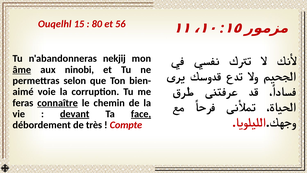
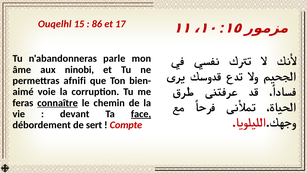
80: 80 -> 86
56: 56 -> 17
nekjij: nekjij -> parle
âme underline: present -> none
selon: selon -> afnifi
devant underline: present -> none
très: très -> sert
